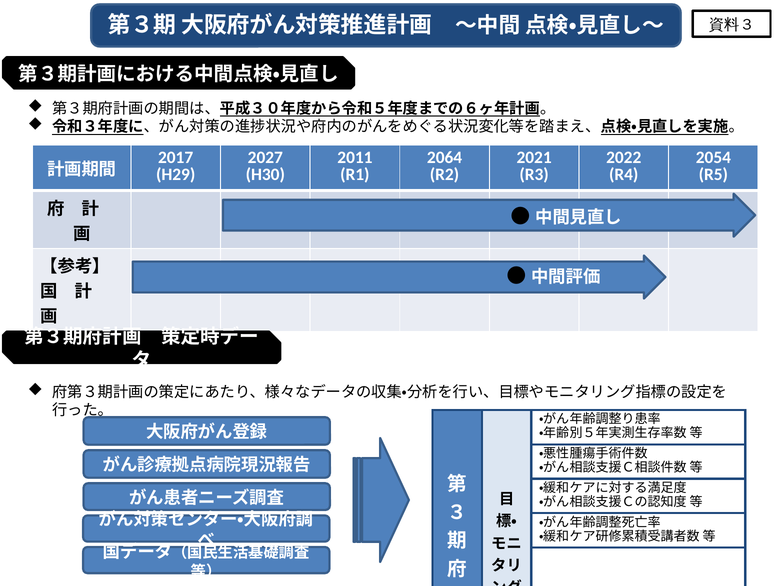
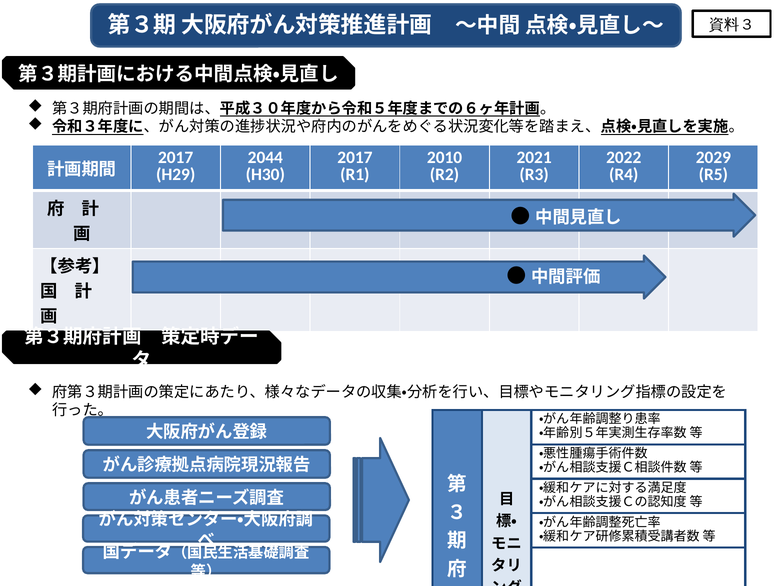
2027: 2027 -> 2044
2011 at (355, 157): 2011 -> 2017
2064: 2064 -> 2010
2054: 2054 -> 2029
